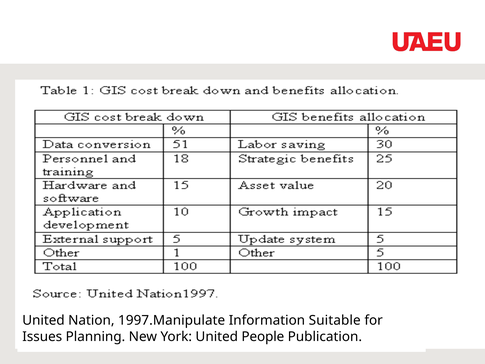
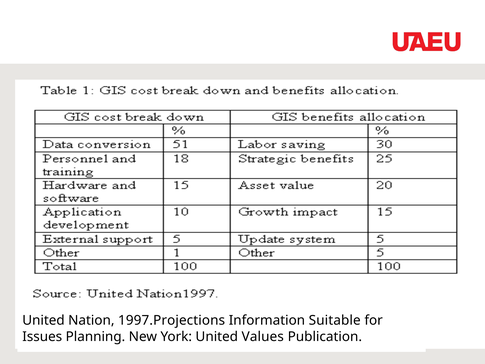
1997.Manipulate: 1997.Manipulate -> 1997.Projections
People: People -> Values
